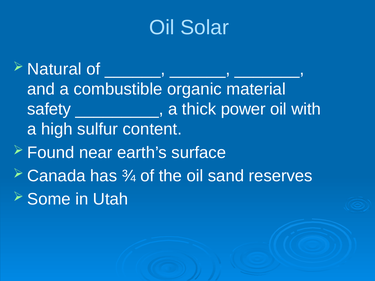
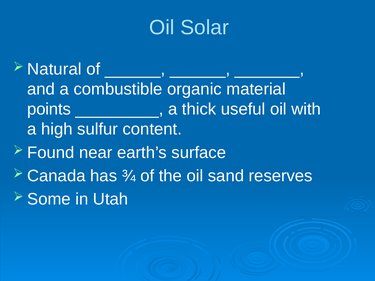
safety: safety -> points
power: power -> useful
